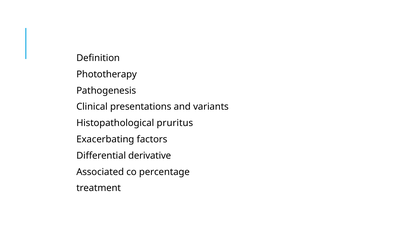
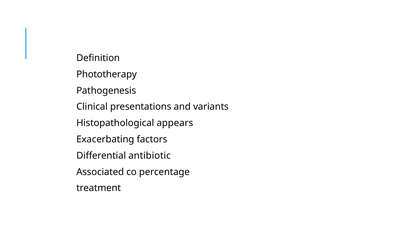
pruritus: pruritus -> appears
derivative: derivative -> antibiotic
